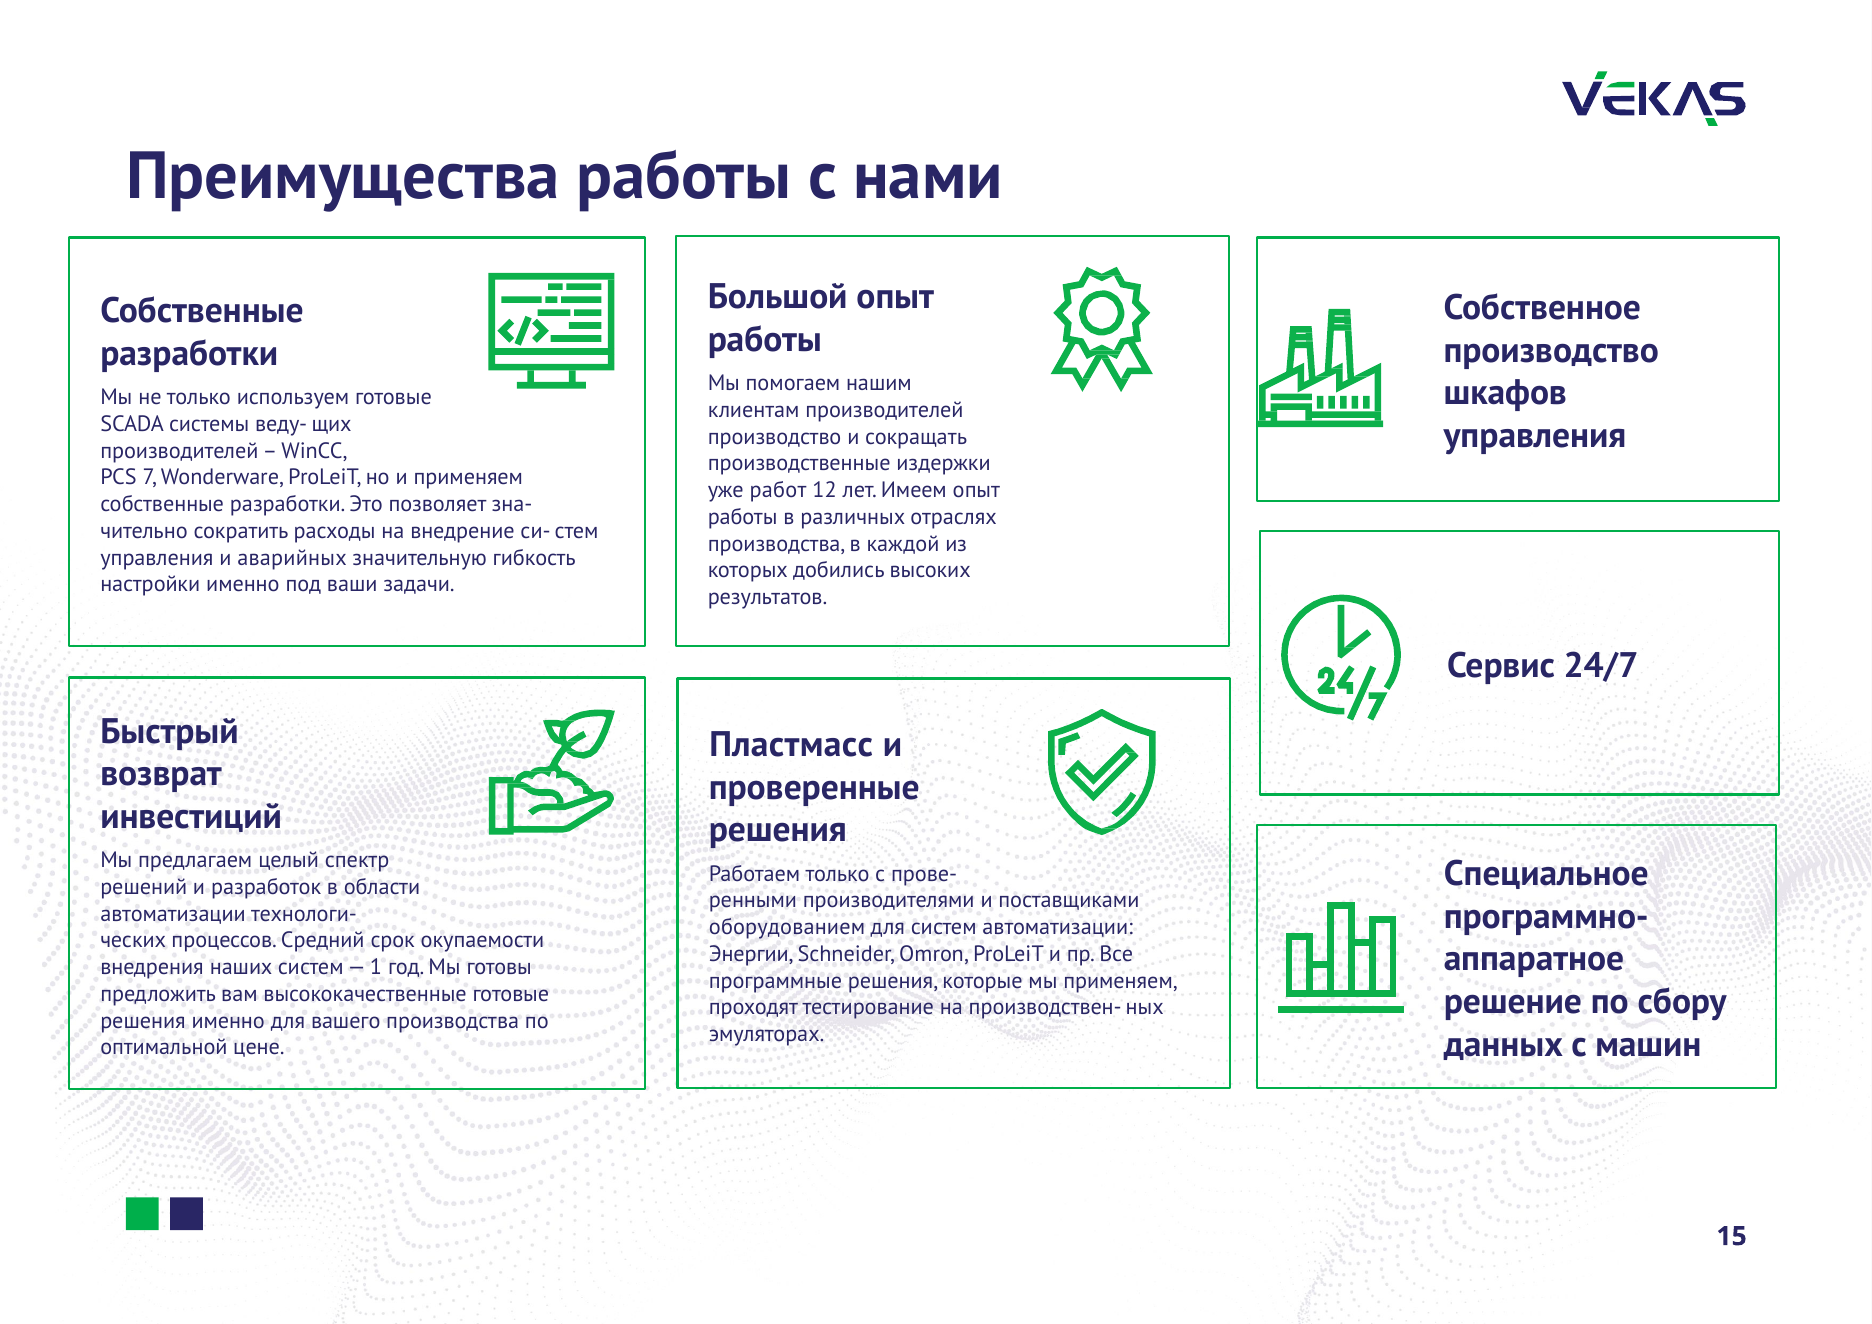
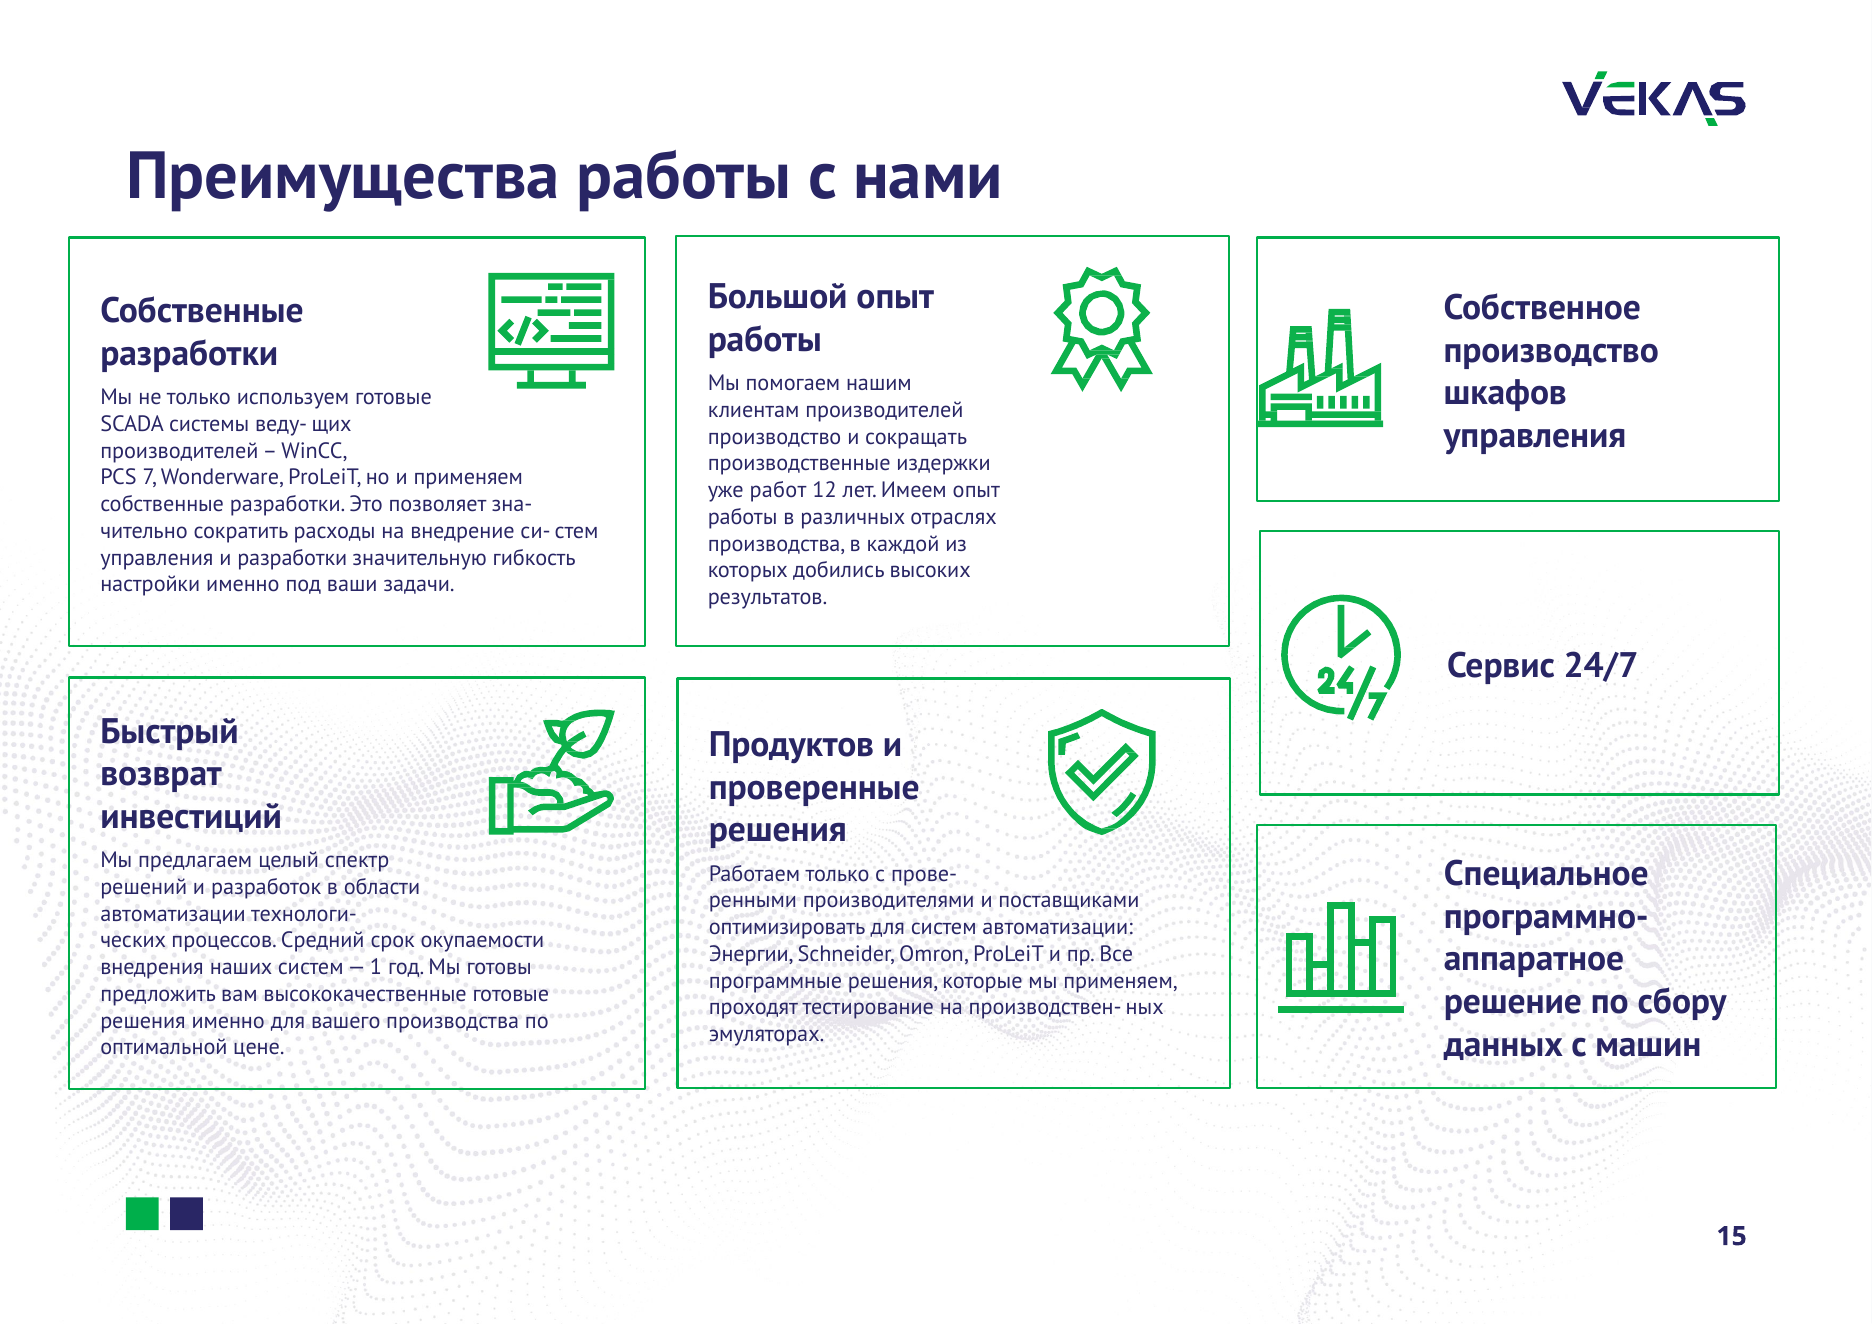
и аварийных: аварийных -> разработки
Пластмасс: Пластмасс -> Продуктов
оборудованием: оборудованием -> оптимизировать
